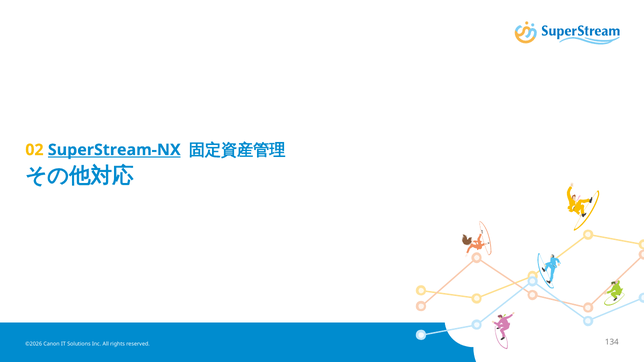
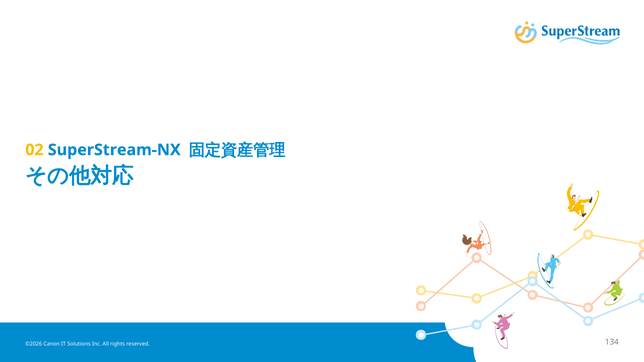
SuperStream-NX underline: present -> none
